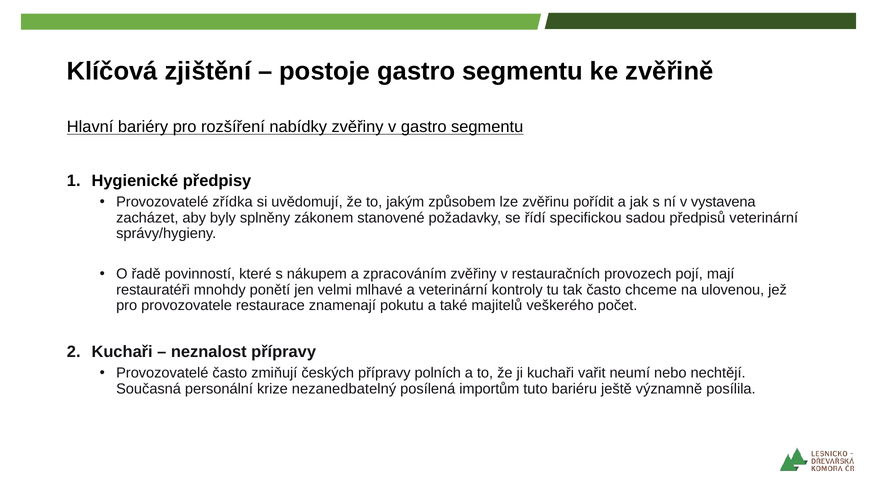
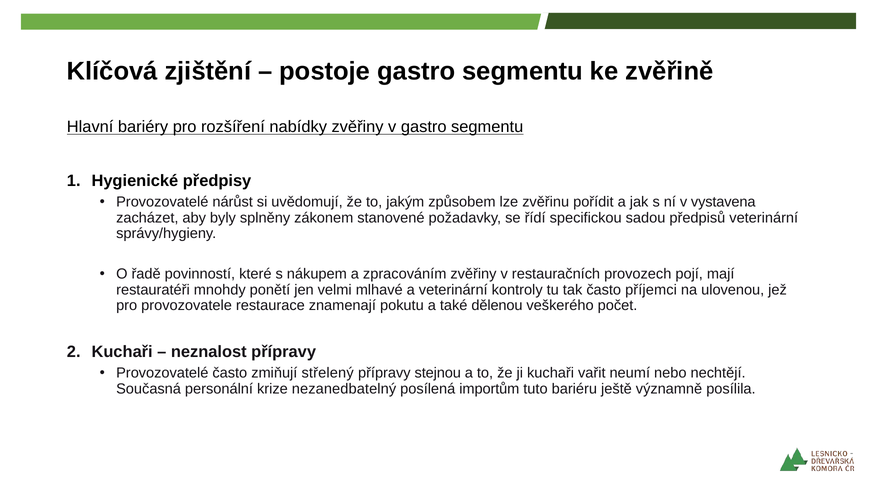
zřídka: zřídka -> nárůst
chceme: chceme -> příjemci
majitelů: majitelů -> dělenou
českých: českých -> střelený
polních: polních -> stejnou
